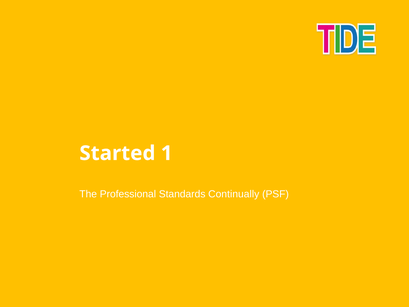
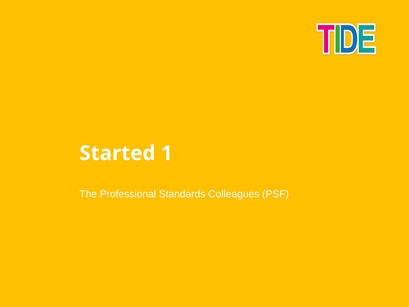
Continually: Continually -> Colleagues
